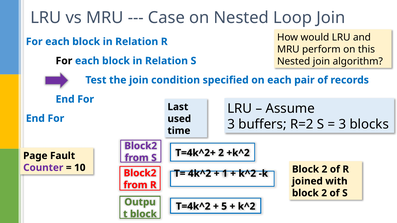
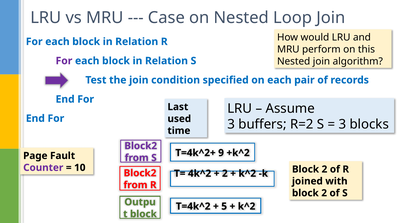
For at (64, 61) colour: black -> purple
T=4k^2+ 2: 2 -> 9
1 at (225, 174): 1 -> 2
